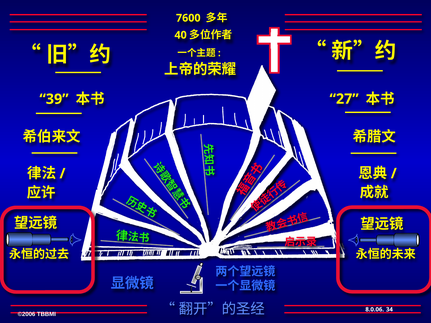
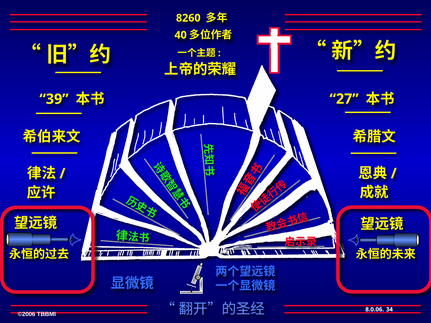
7600: 7600 -> 8260
